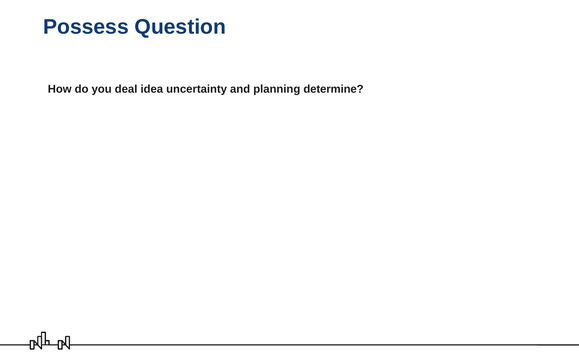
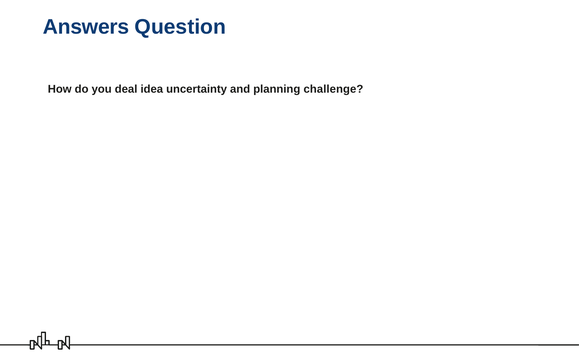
Possess: Possess -> Answers
determine: determine -> challenge
